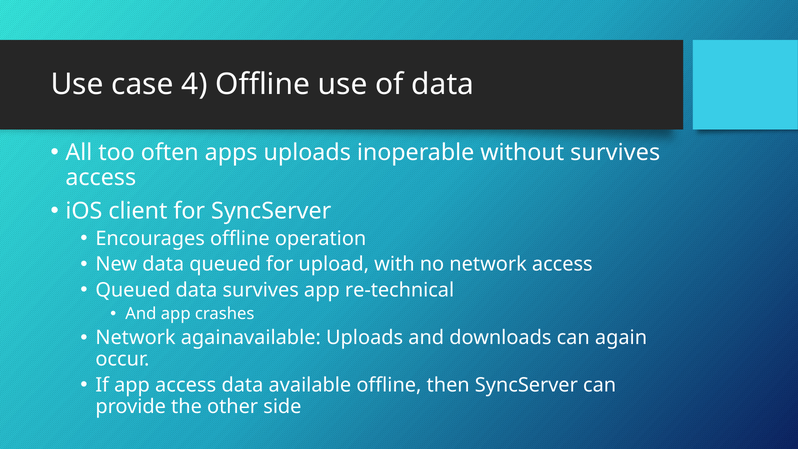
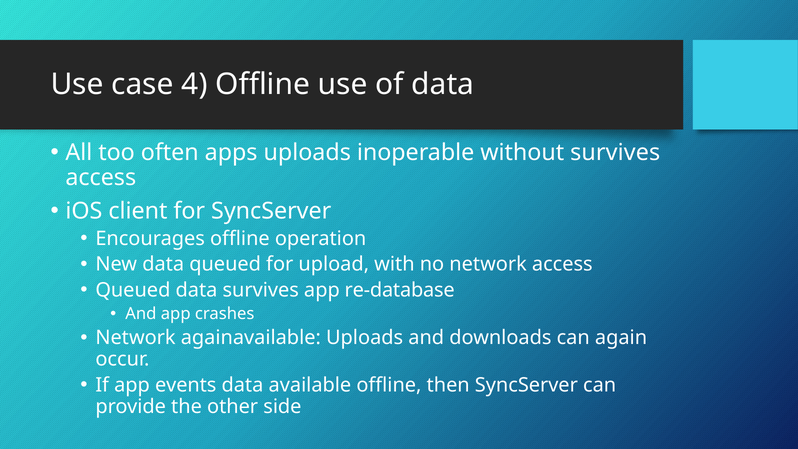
re-technical: re-technical -> re-database
app access: access -> events
